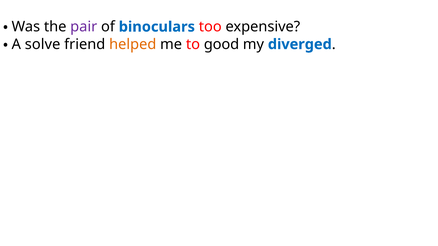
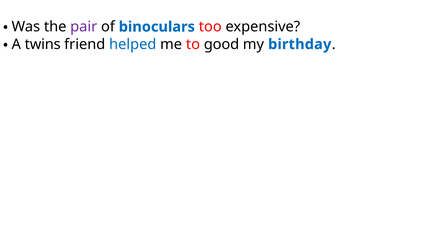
solve: solve -> twins
helped colour: orange -> blue
diverged: diverged -> birthday
